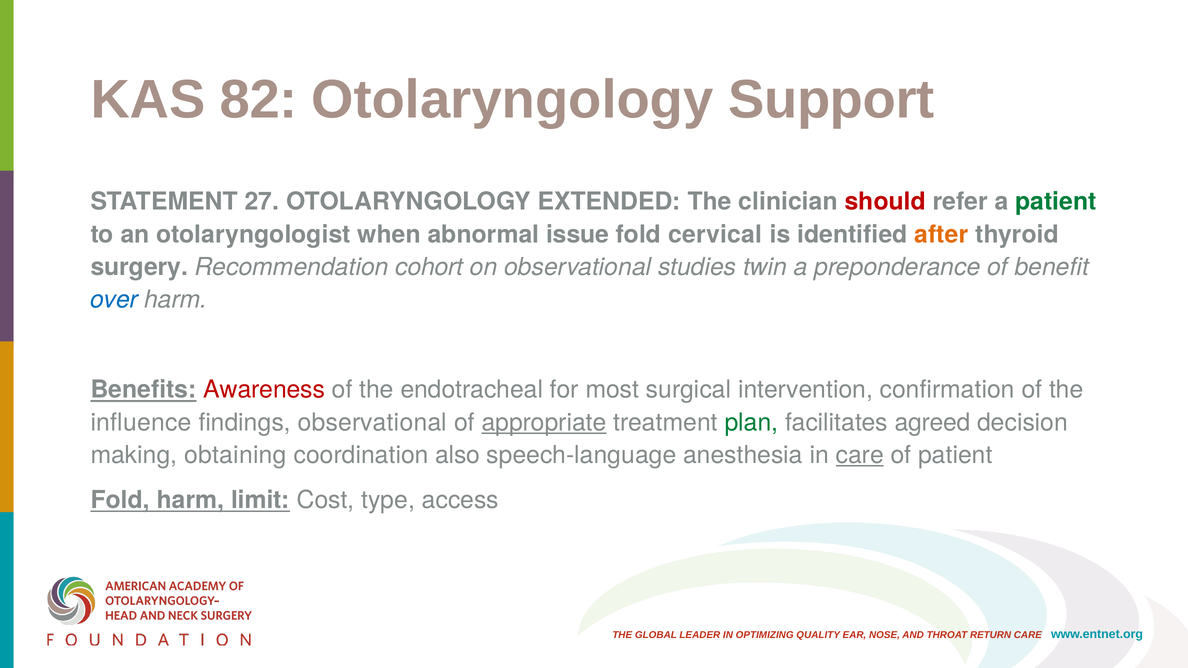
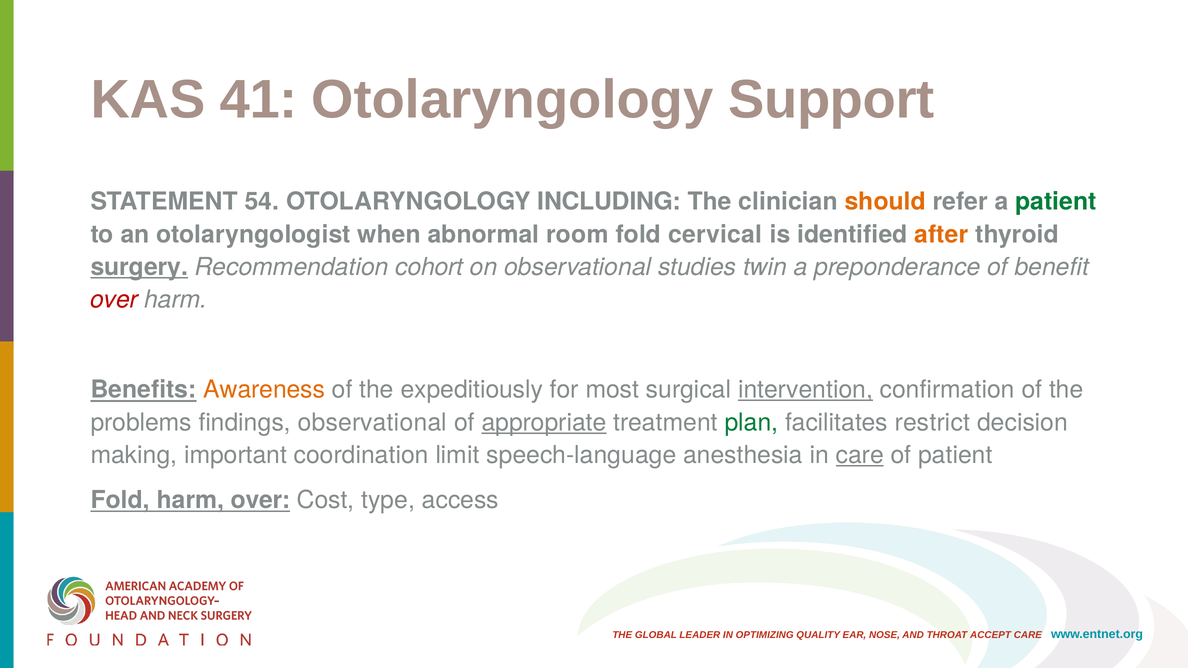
82: 82 -> 41
27: 27 -> 54
EXTENDED: EXTENDED -> INCLUDING
should colour: red -> orange
issue: issue -> room
surgery underline: none -> present
over at (114, 300) colour: blue -> red
Awareness colour: red -> orange
endotracheal: endotracheal -> expeditiously
intervention underline: none -> present
influence: influence -> problems
agreed: agreed -> restrict
obtaining: obtaining -> important
also: also -> limit
harm limit: limit -> over
RETURN: RETURN -> ACCEPT
